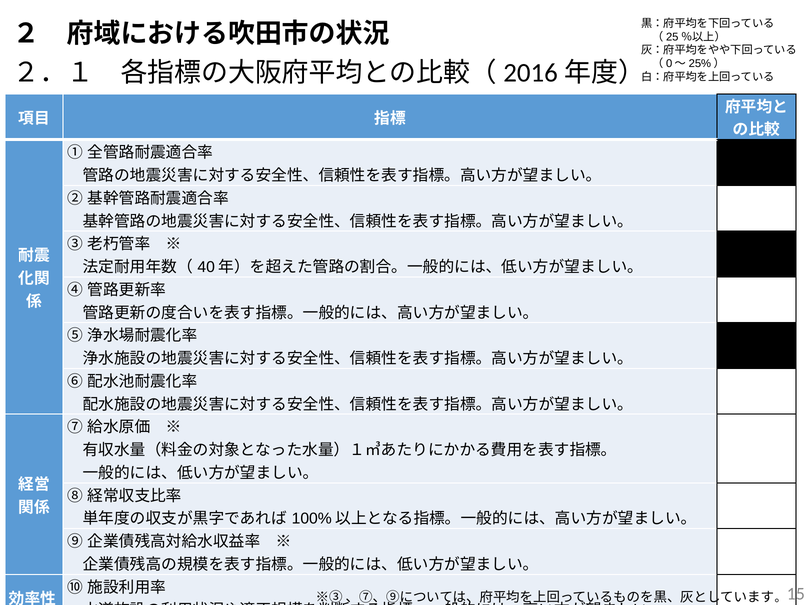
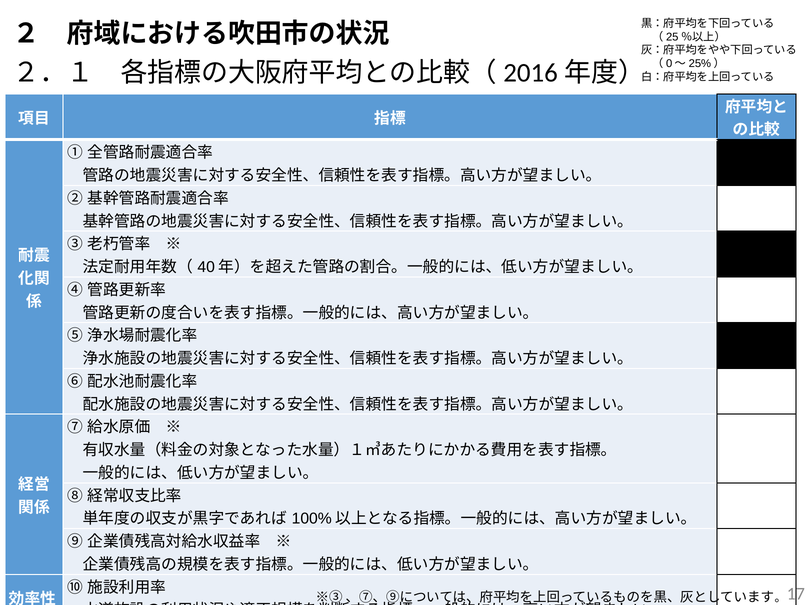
15: 15 -> 17
